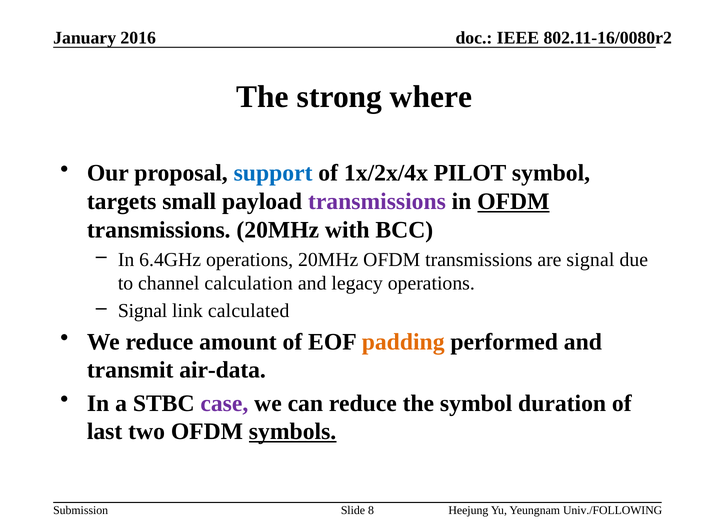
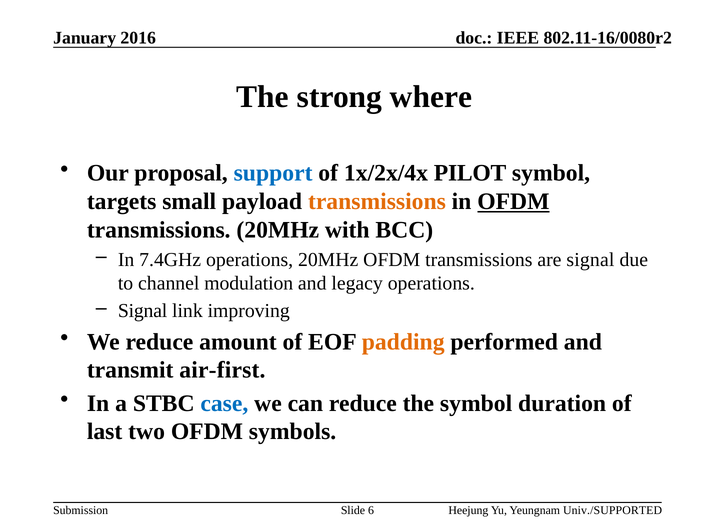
transmissions at (377, 201) colour: purple -> orange
6.4GHz: 6.4GHz -> 7.4GHz
calculation: calculation -> modulation
calculated: calculated -> improving
air-data: air-data -> air-first
case colour: purple -> blue
symbols underline: present -> none
8: 8 -> 6
Univ./FOLLOWING: Univ./FOLLOWING -> Univ./SUPPORTED
